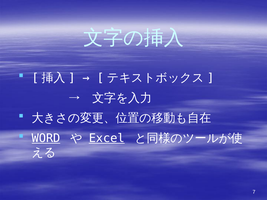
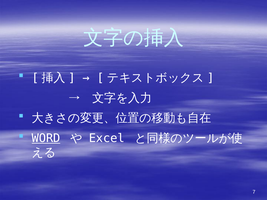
Excel underline: present -> none
